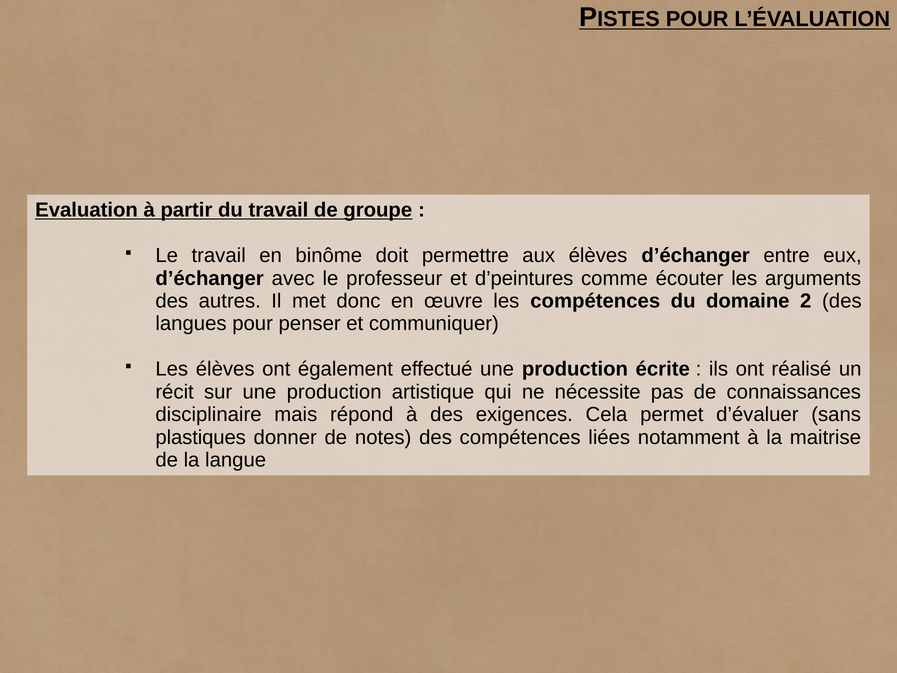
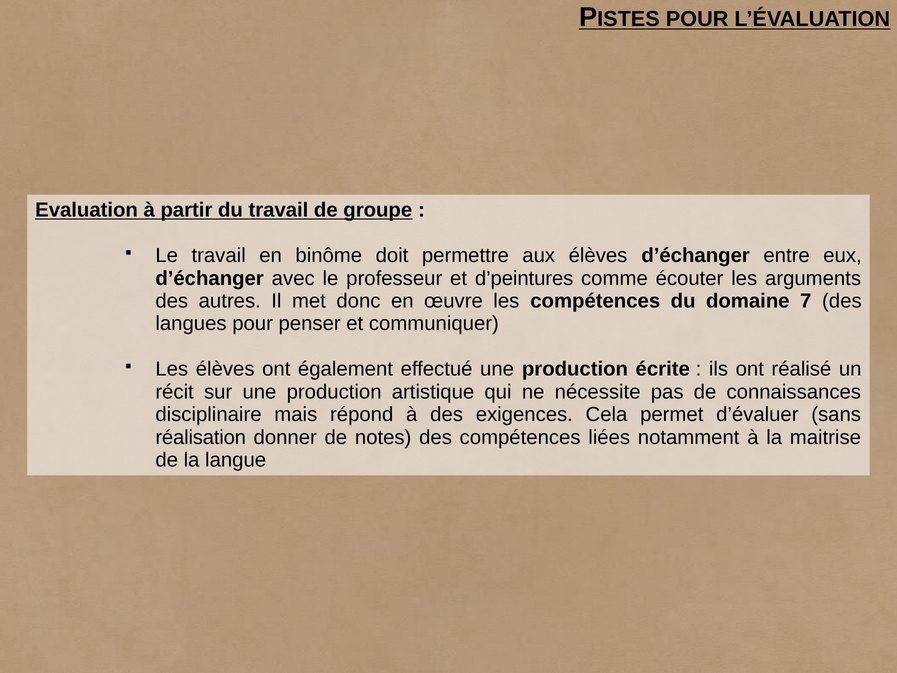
2: 2 -> 7
plastiques: plastiques -> réalisation
